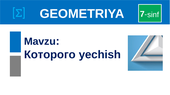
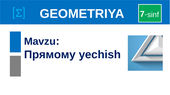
Которого: Которого -> Прямому
